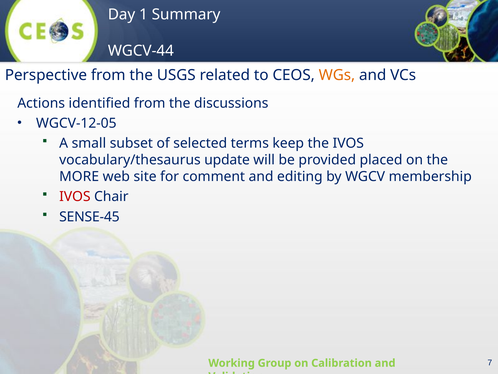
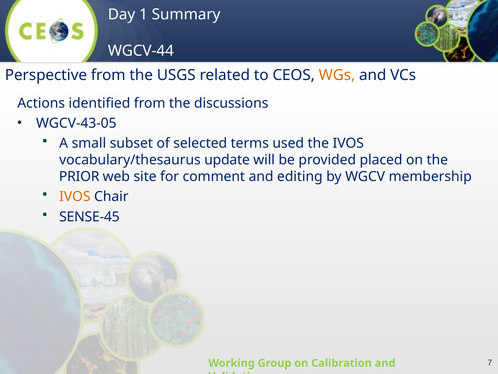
WGCV-12-05: WGCV-12-05 -> WGCV-43-05
keep: keep -> used
MORE: MORE -> PRIOR
IVOS at (75, 196) colour: red -> orange
